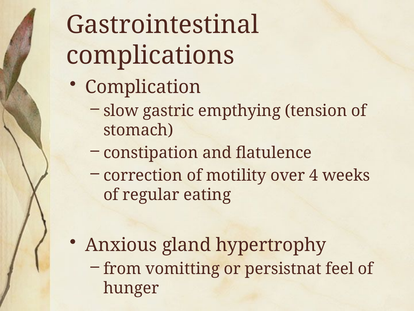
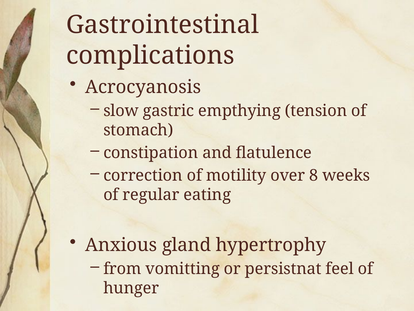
Complication: Complication -> Acrocyanosis
4: 4 -> 8
